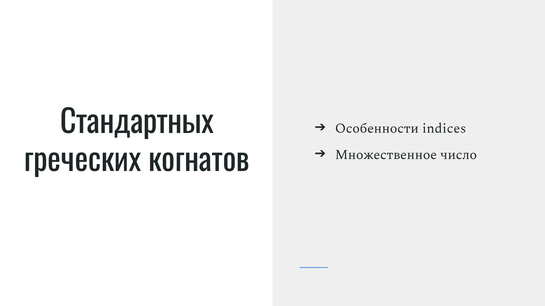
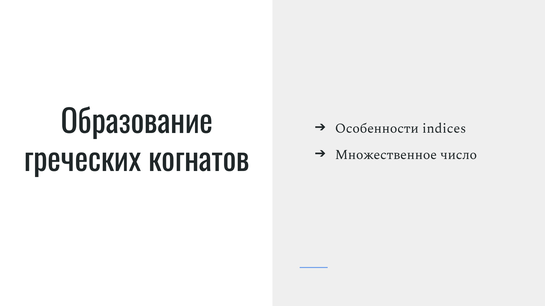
Стандартных: Стандартных -> Образование
